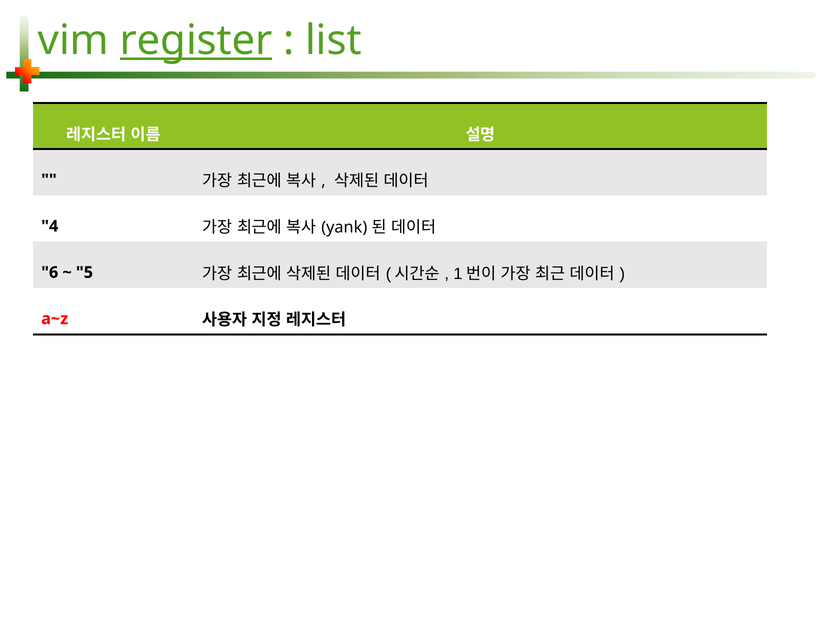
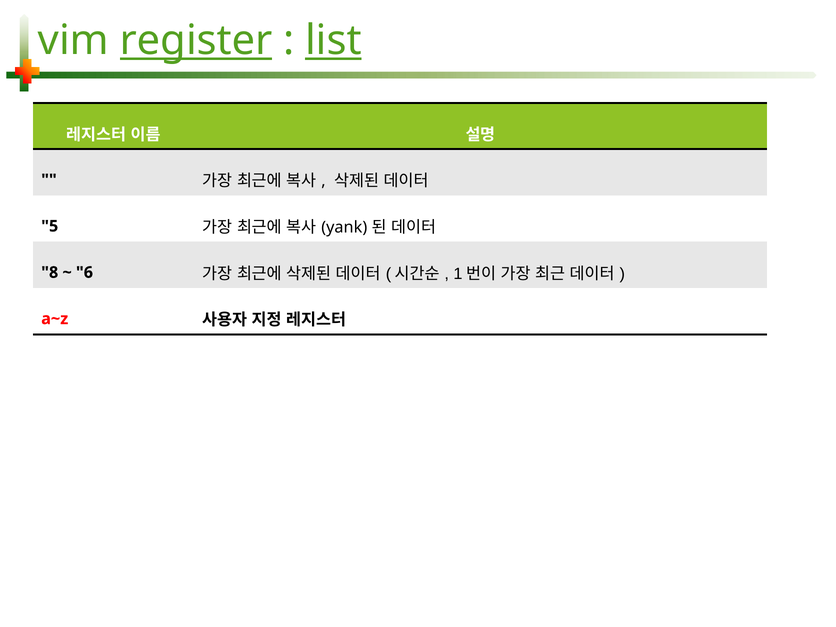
list underline: none -> present
4: 4 -> 5
6: 6 -> 8
5: 5 -> 6
